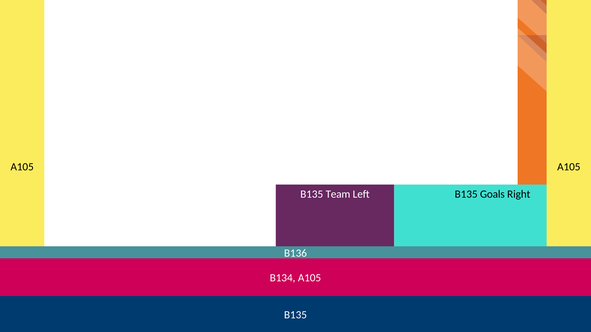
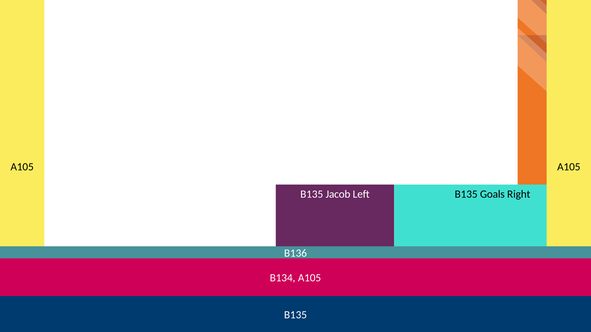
Team: Team -> Jacob
